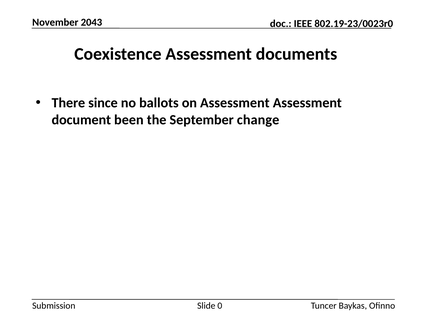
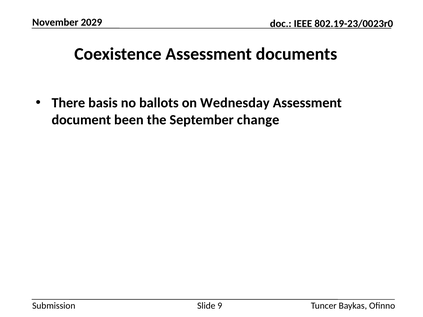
2043: 2043 -> 2029
since: since -> basis
on Assessment: Assessment -> Wednesday
0: 0 -> 9
